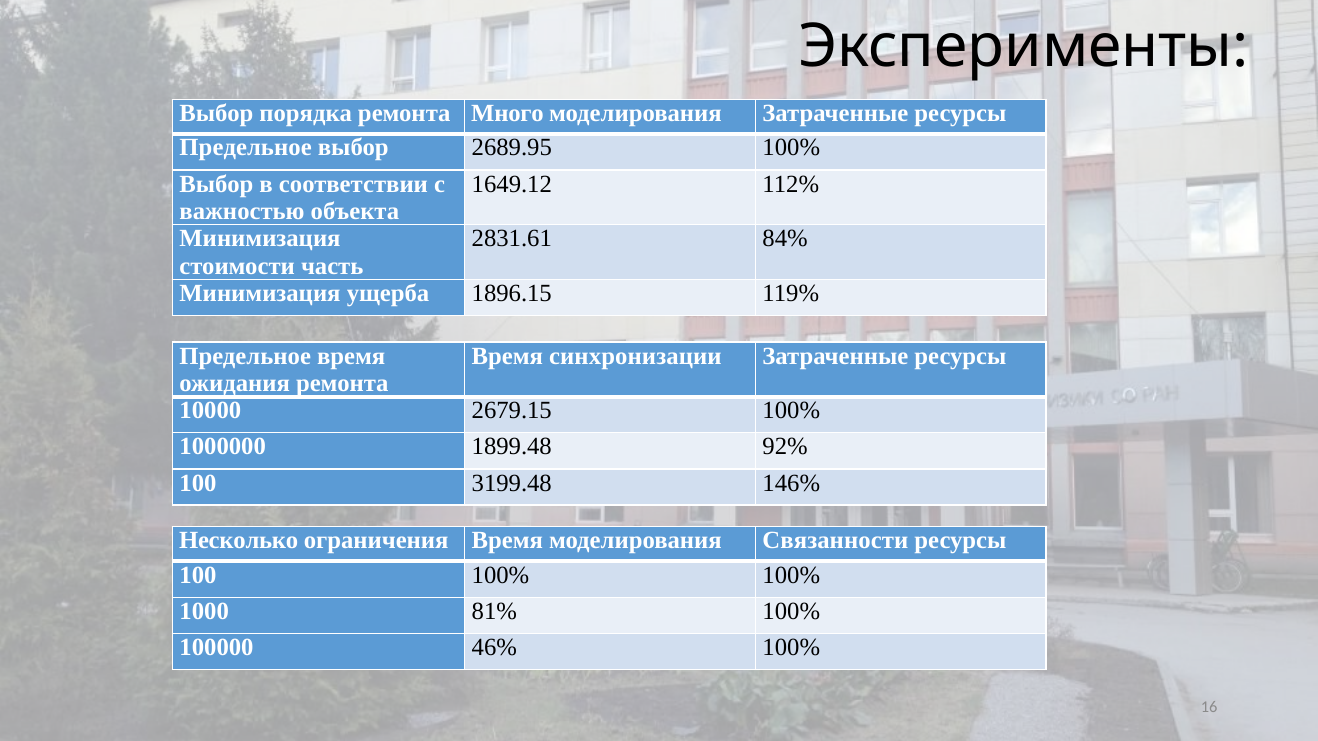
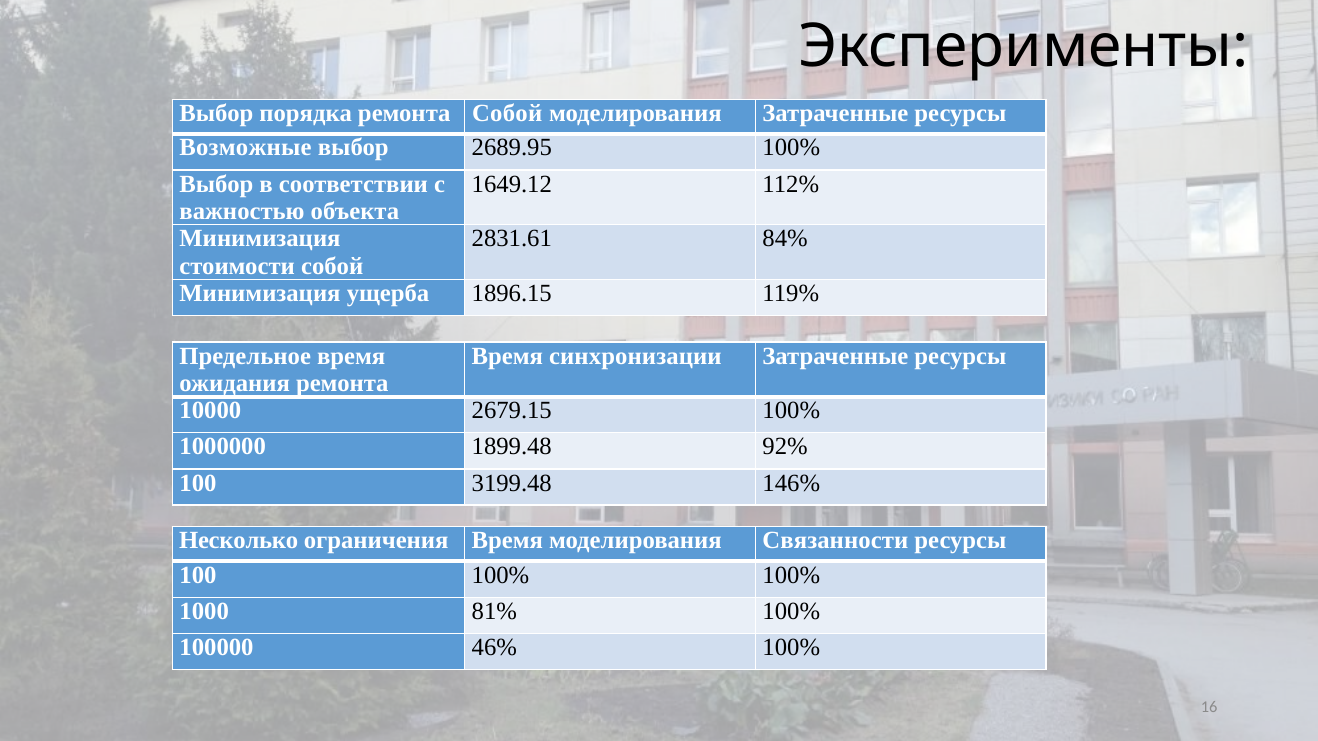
ремонта Много: Много -> Собой
Предельное at (246, 148): Предельное -> Возможные
стоимости часть: часть -> собой
